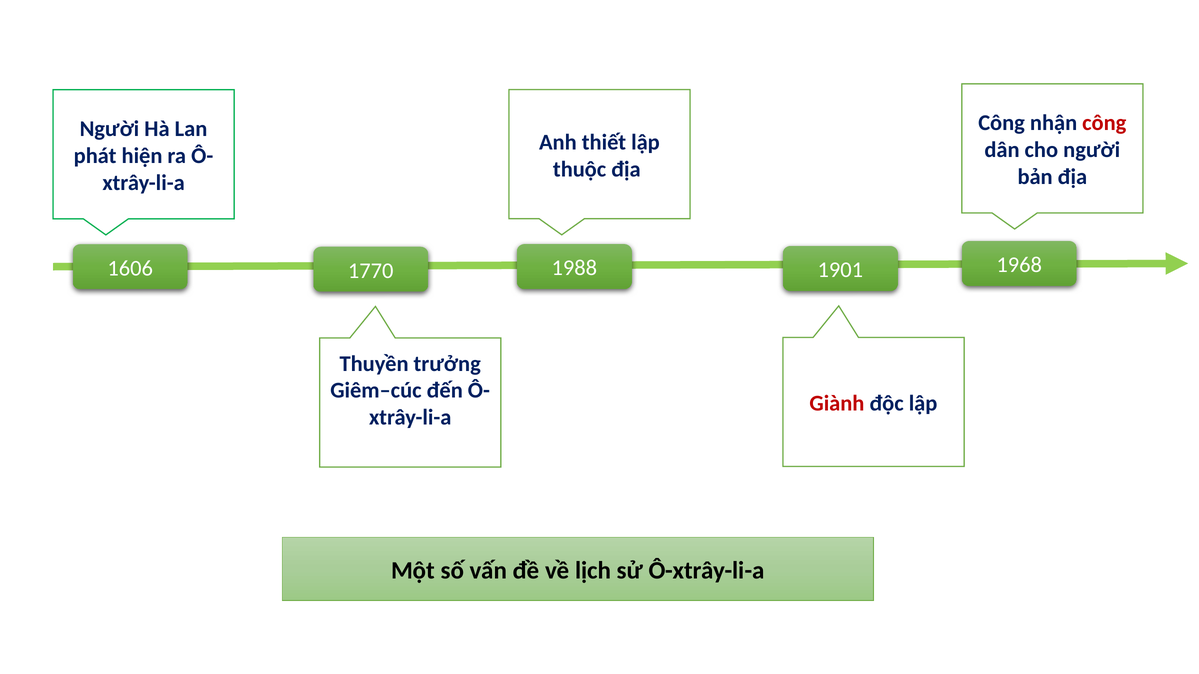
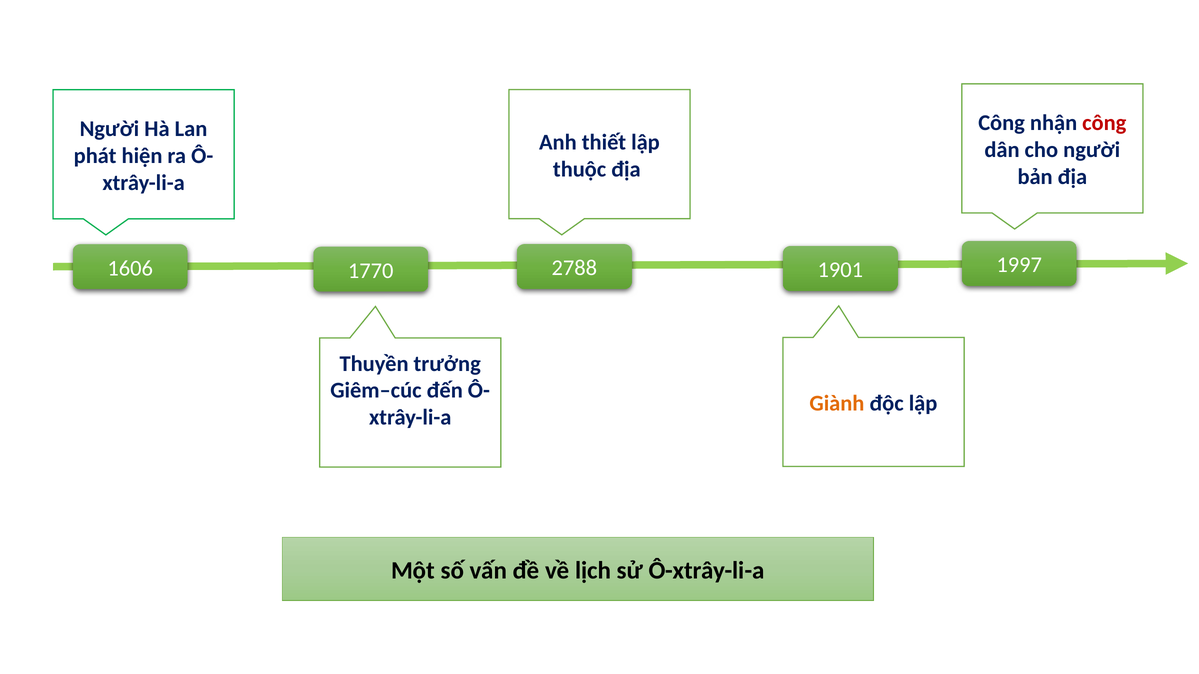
1988: 1988 -> 2788
1968: 1968 -> 1997
Giành colour: red -> orange
